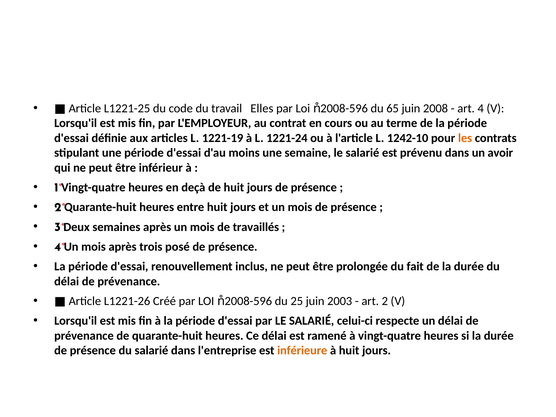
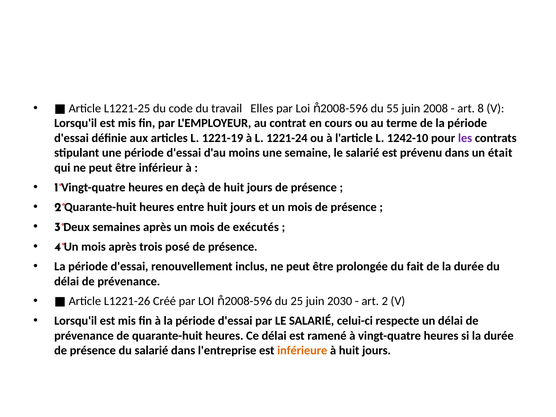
65: 65 -> 55
4: 4 -> 8
les colour: orange -> purple
avoir: avoir -> était
travaillés: travaillés -> exécutés
2003: 2003 -> 2030
